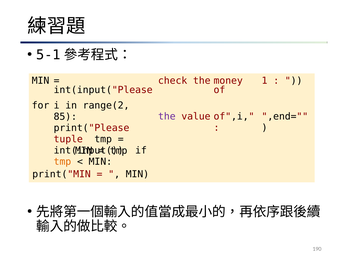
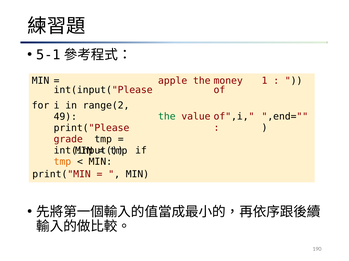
check: check -> apple
the at (167, 117) colour: purple -> green
85: 85 -> 49
tuple: tuple -> grade
